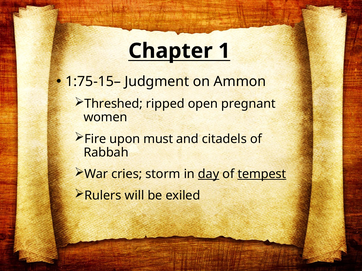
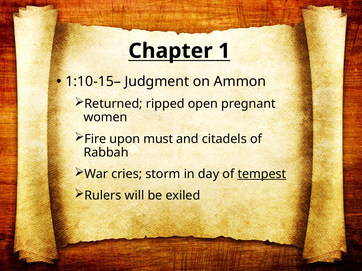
1:75-15–: 1:75-15– -> 1:10-15–
Threshed: Threshed -> Returned
day underline: present -> none
